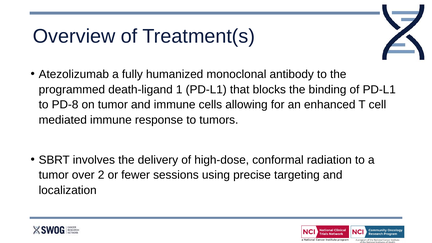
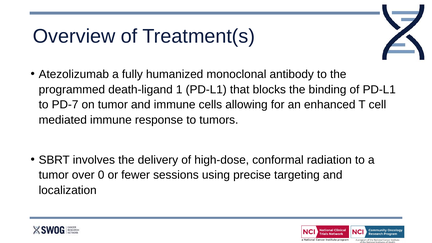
PD-8: PD-8 -> PD-7
2: 2 -> 0
